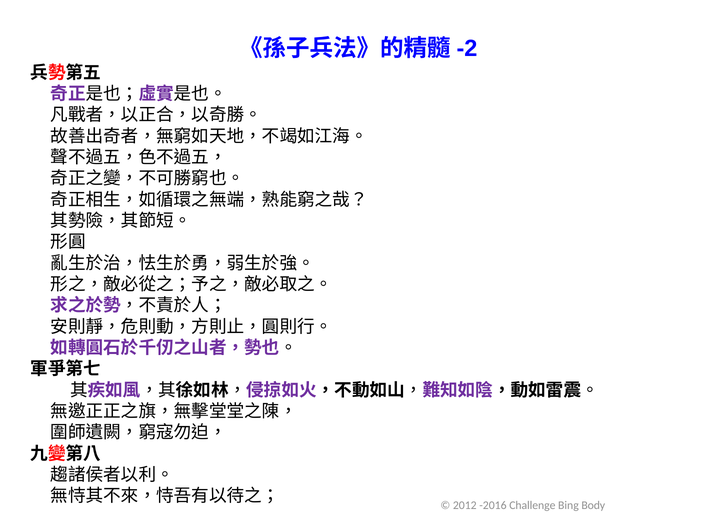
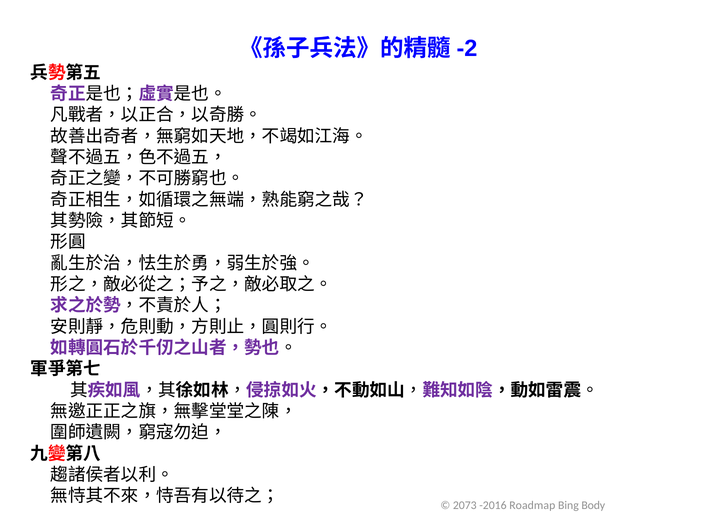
2012: 2012 -> 2073
Challenge: Challenge -> Roadmap
